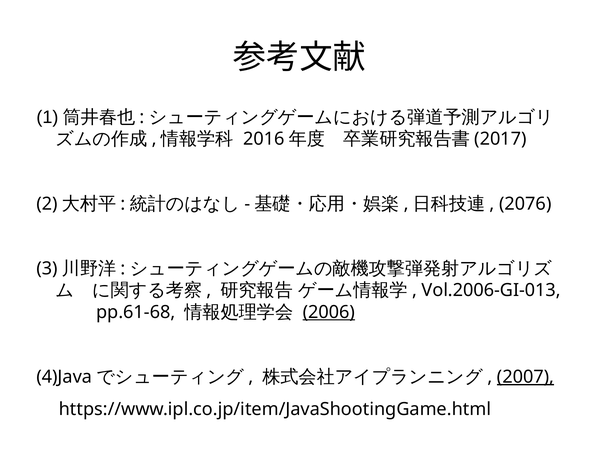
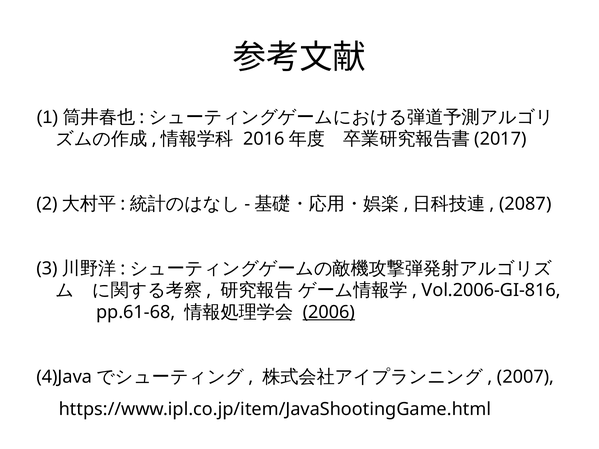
2076: 2076 -> 2087
Vol.2006-GI-013: Vol.2006-GI-013 -> Vol.2006-GI-816
2007 underline: present -> none
